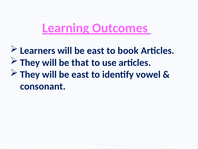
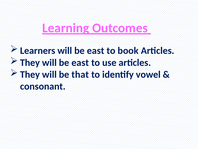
They will be that: that -> east
They will be east: east -> that
